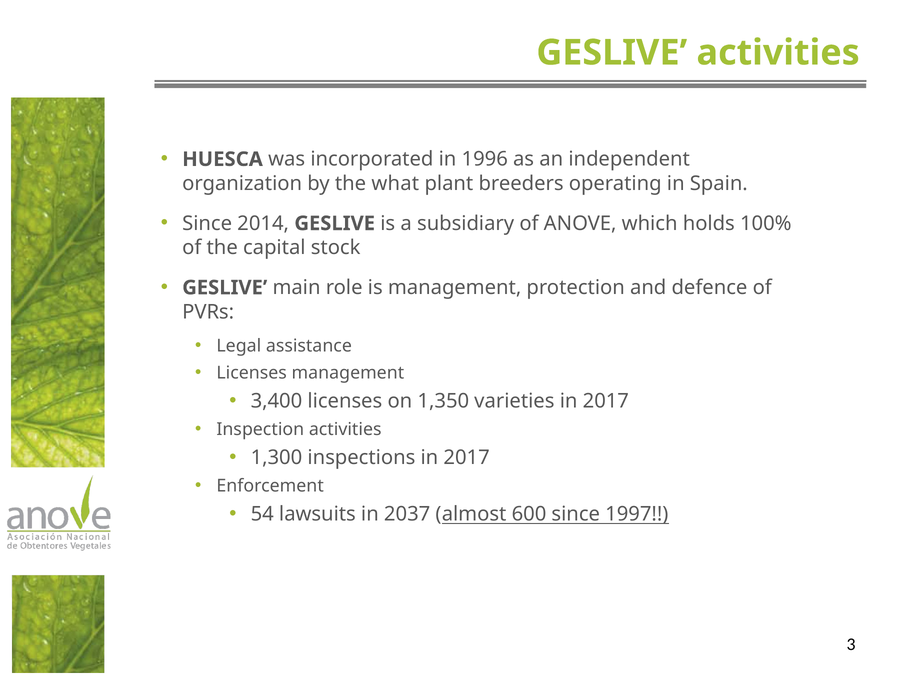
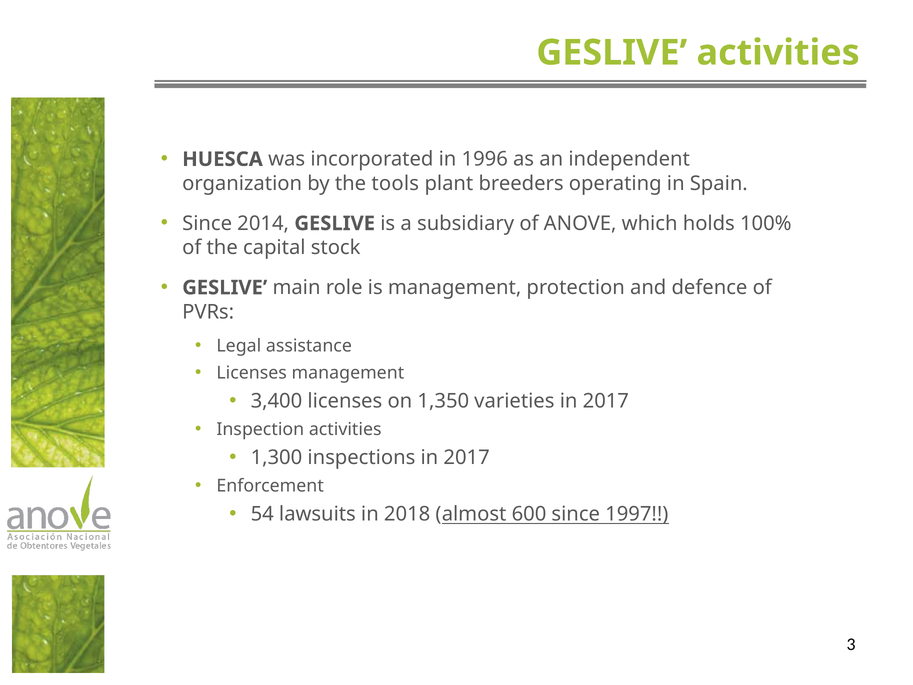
what: what -> tools
2037: 2037 -> 2018
